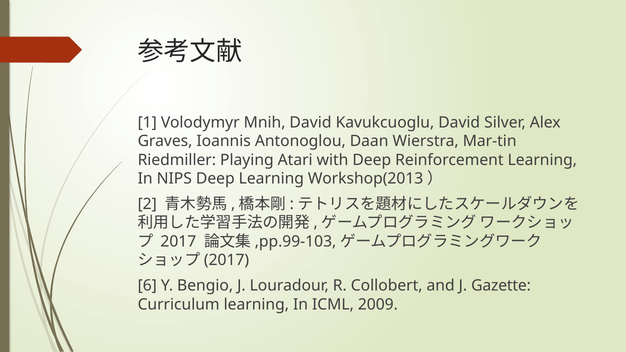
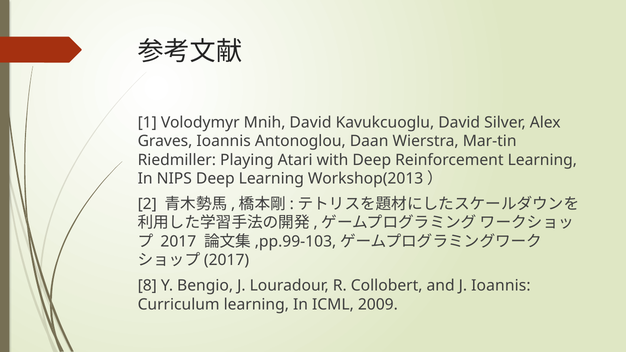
6: 6 -> 8
J Gazette: Gazette -> Ioannis
